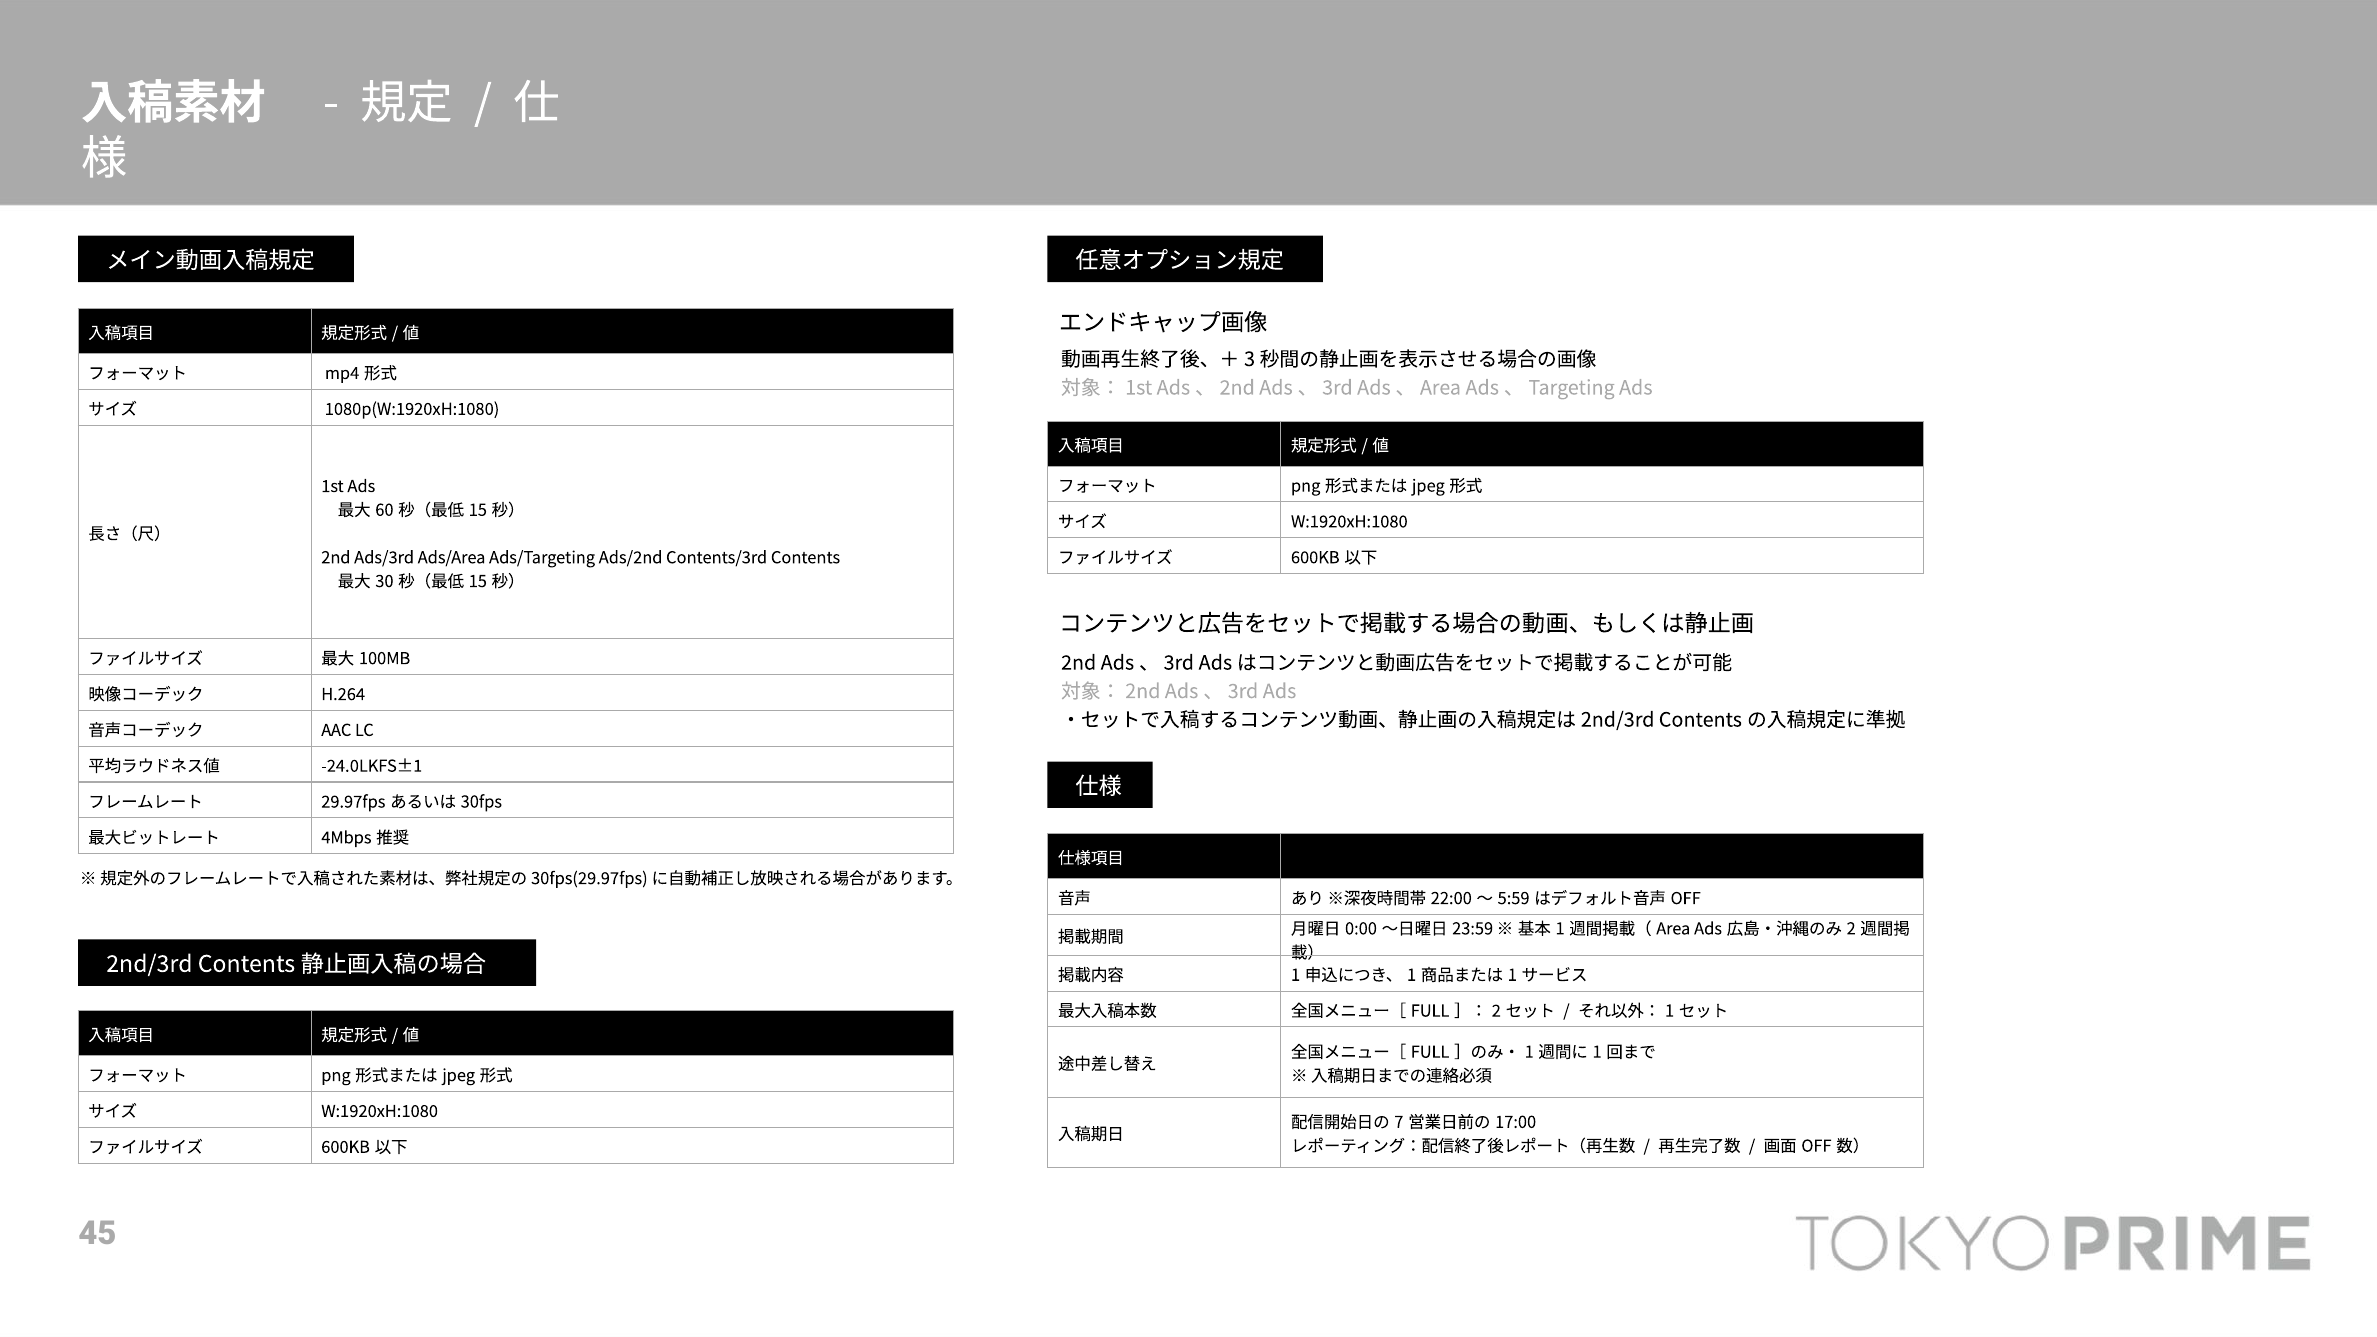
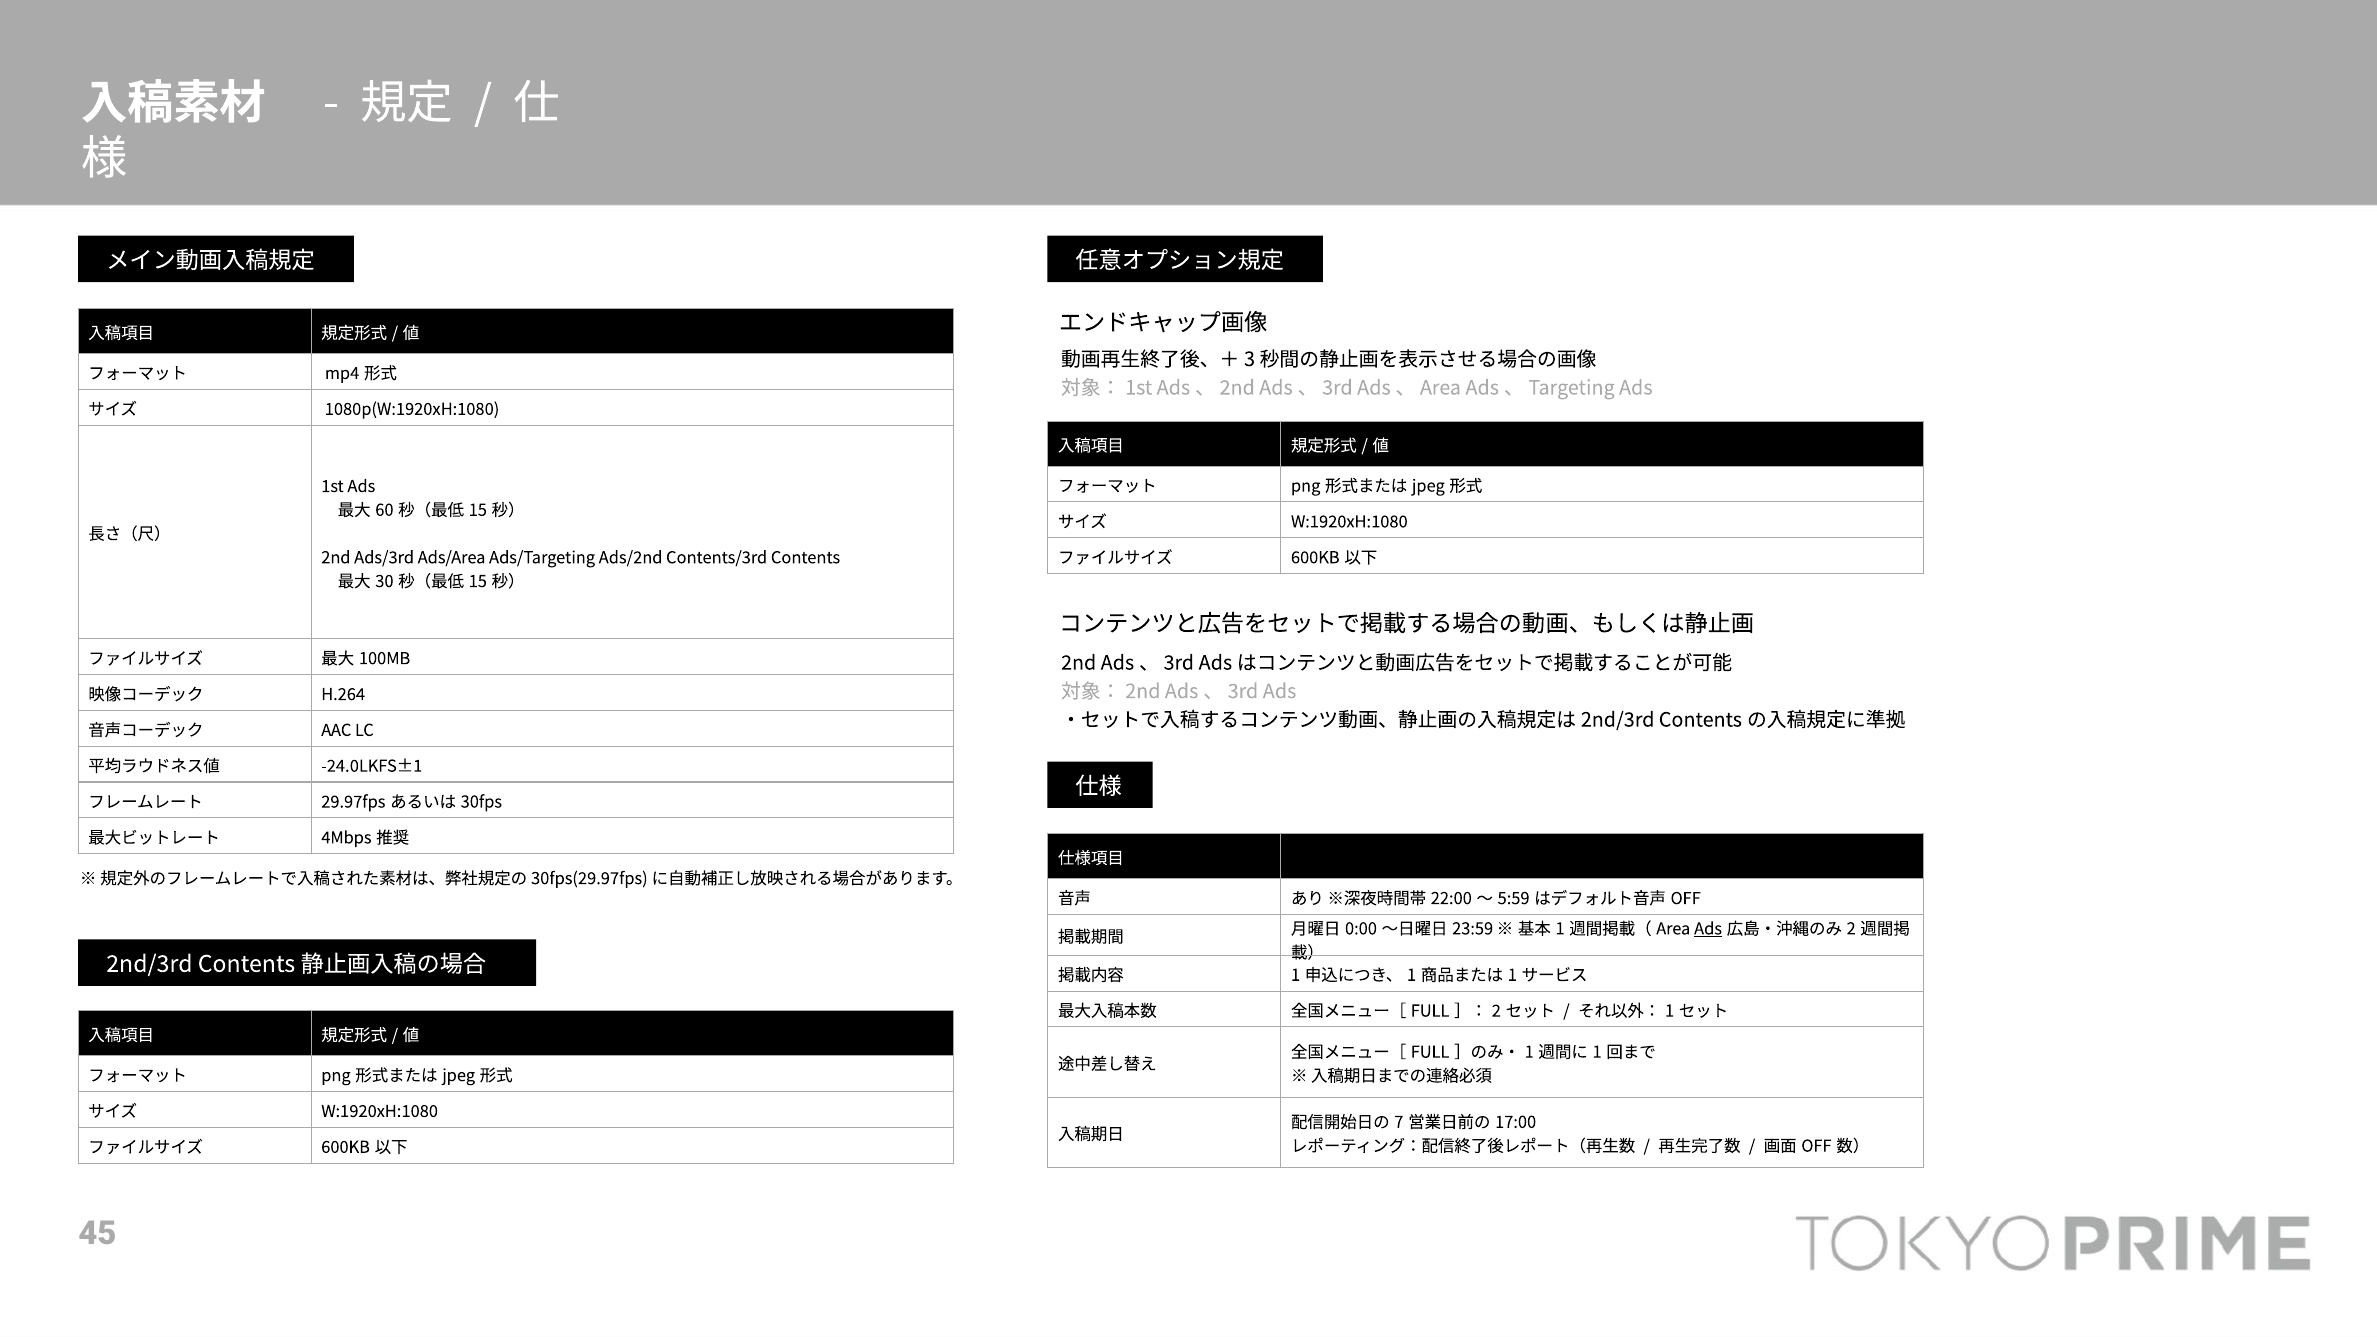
Ads at (1708, 929) underline: none -> present
